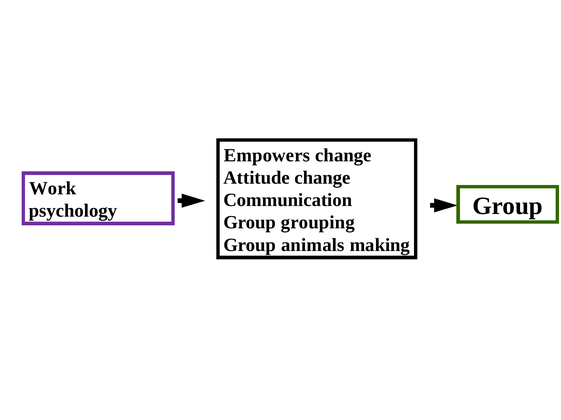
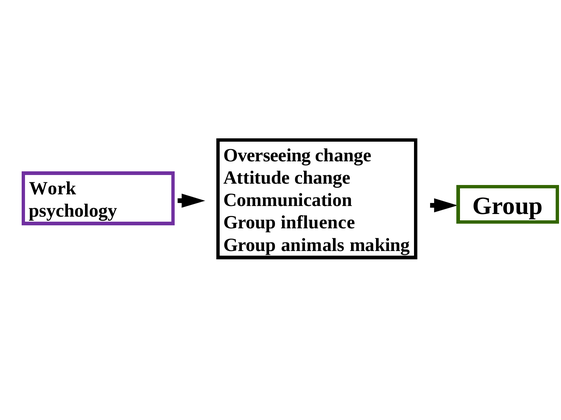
Empowers: Empowers -> Overseeing
grouping: grouping -> influence
